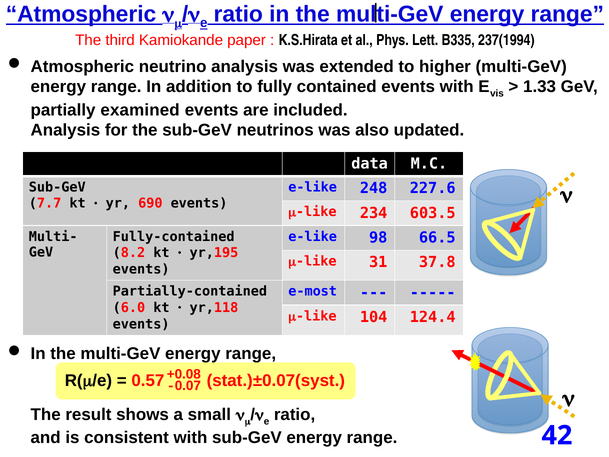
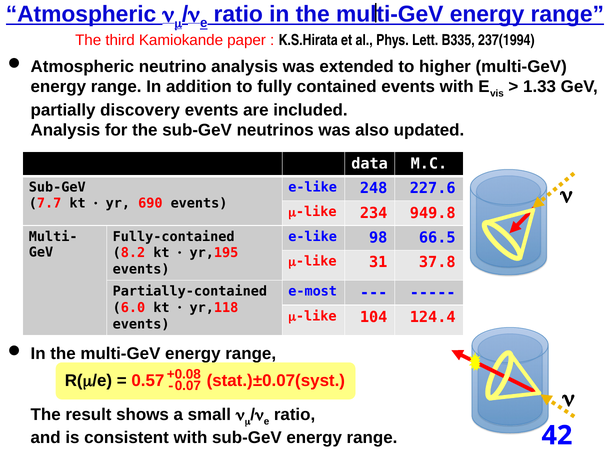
examined: examined -> discovery
603.5: 603.5 -> 949.8
